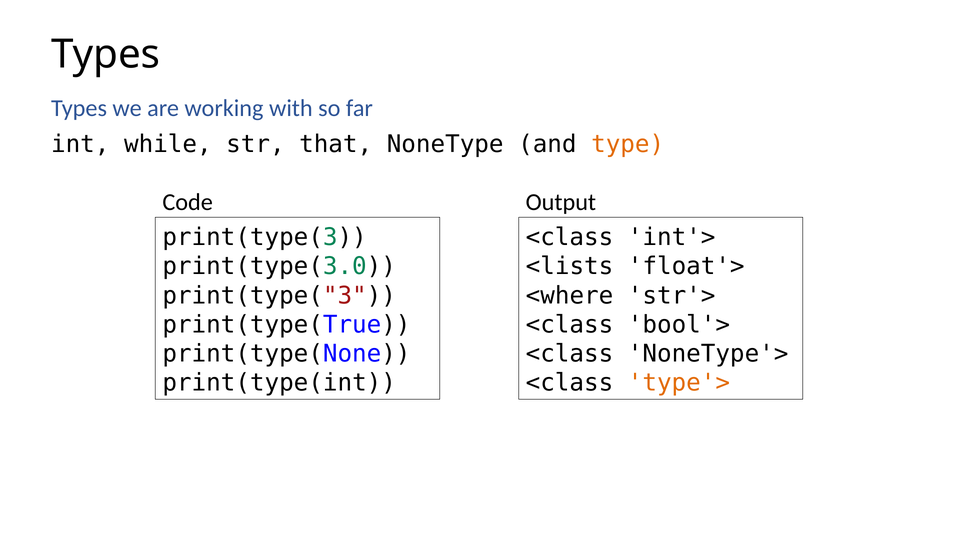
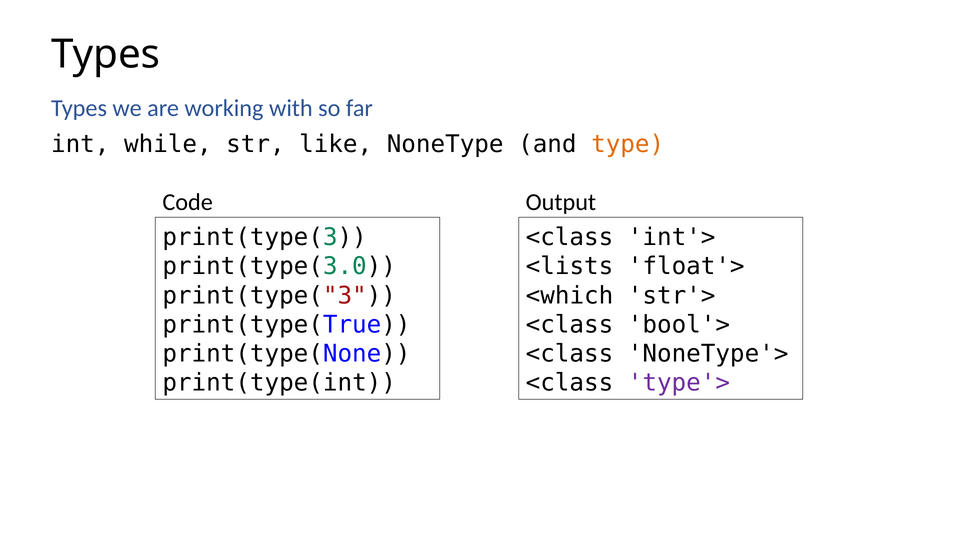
that: that -> like
<where: <where -> <which
type'> colour: orange -> purple
